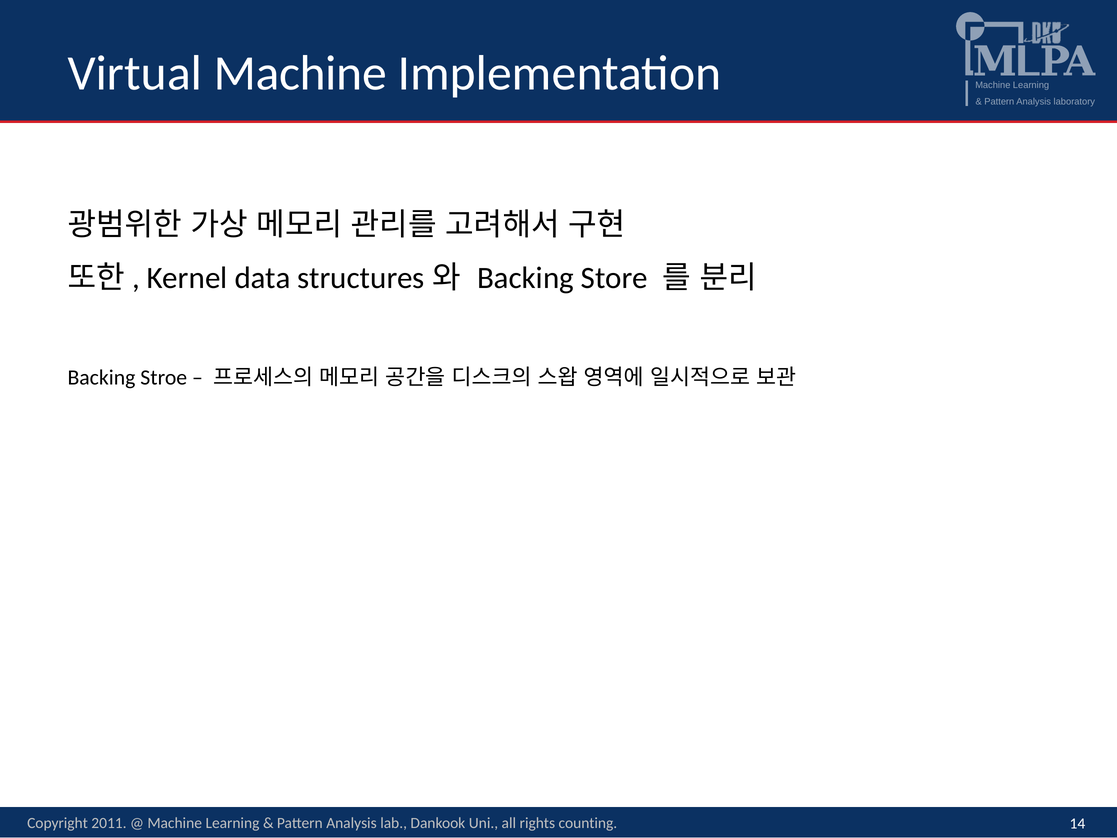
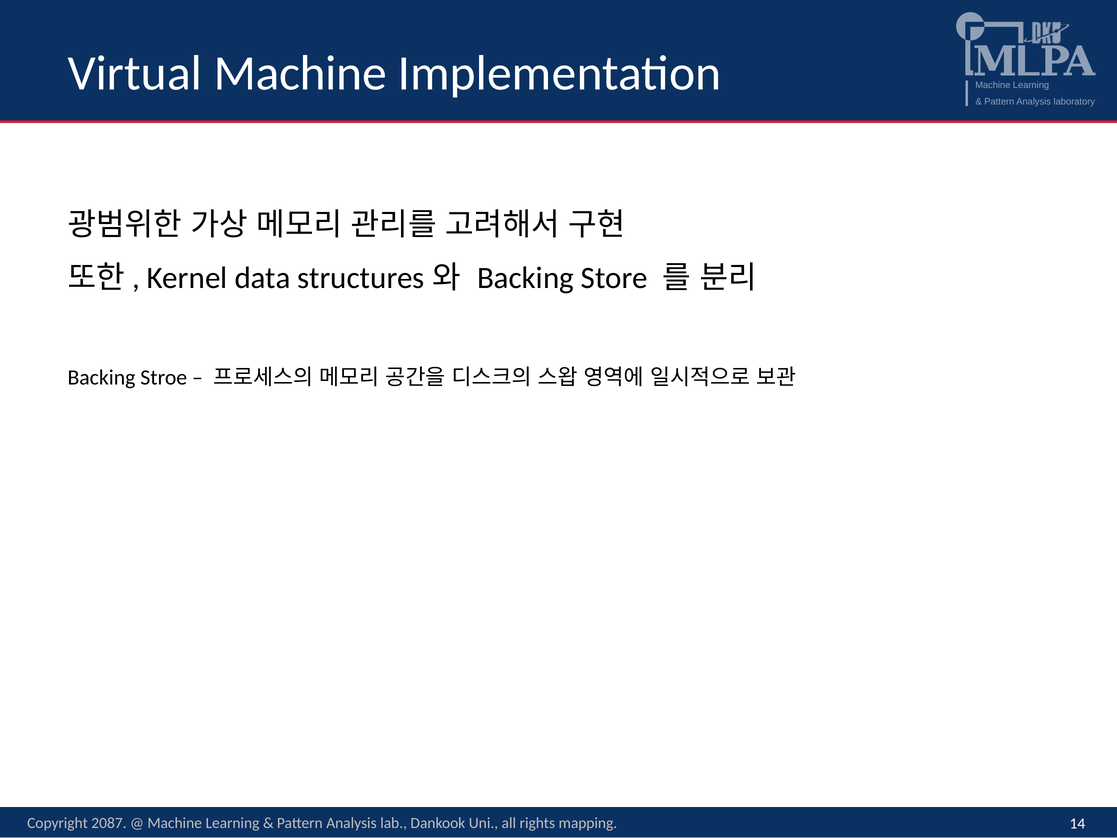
2011: 2011 -> 2087
counting: counting -> mapping
